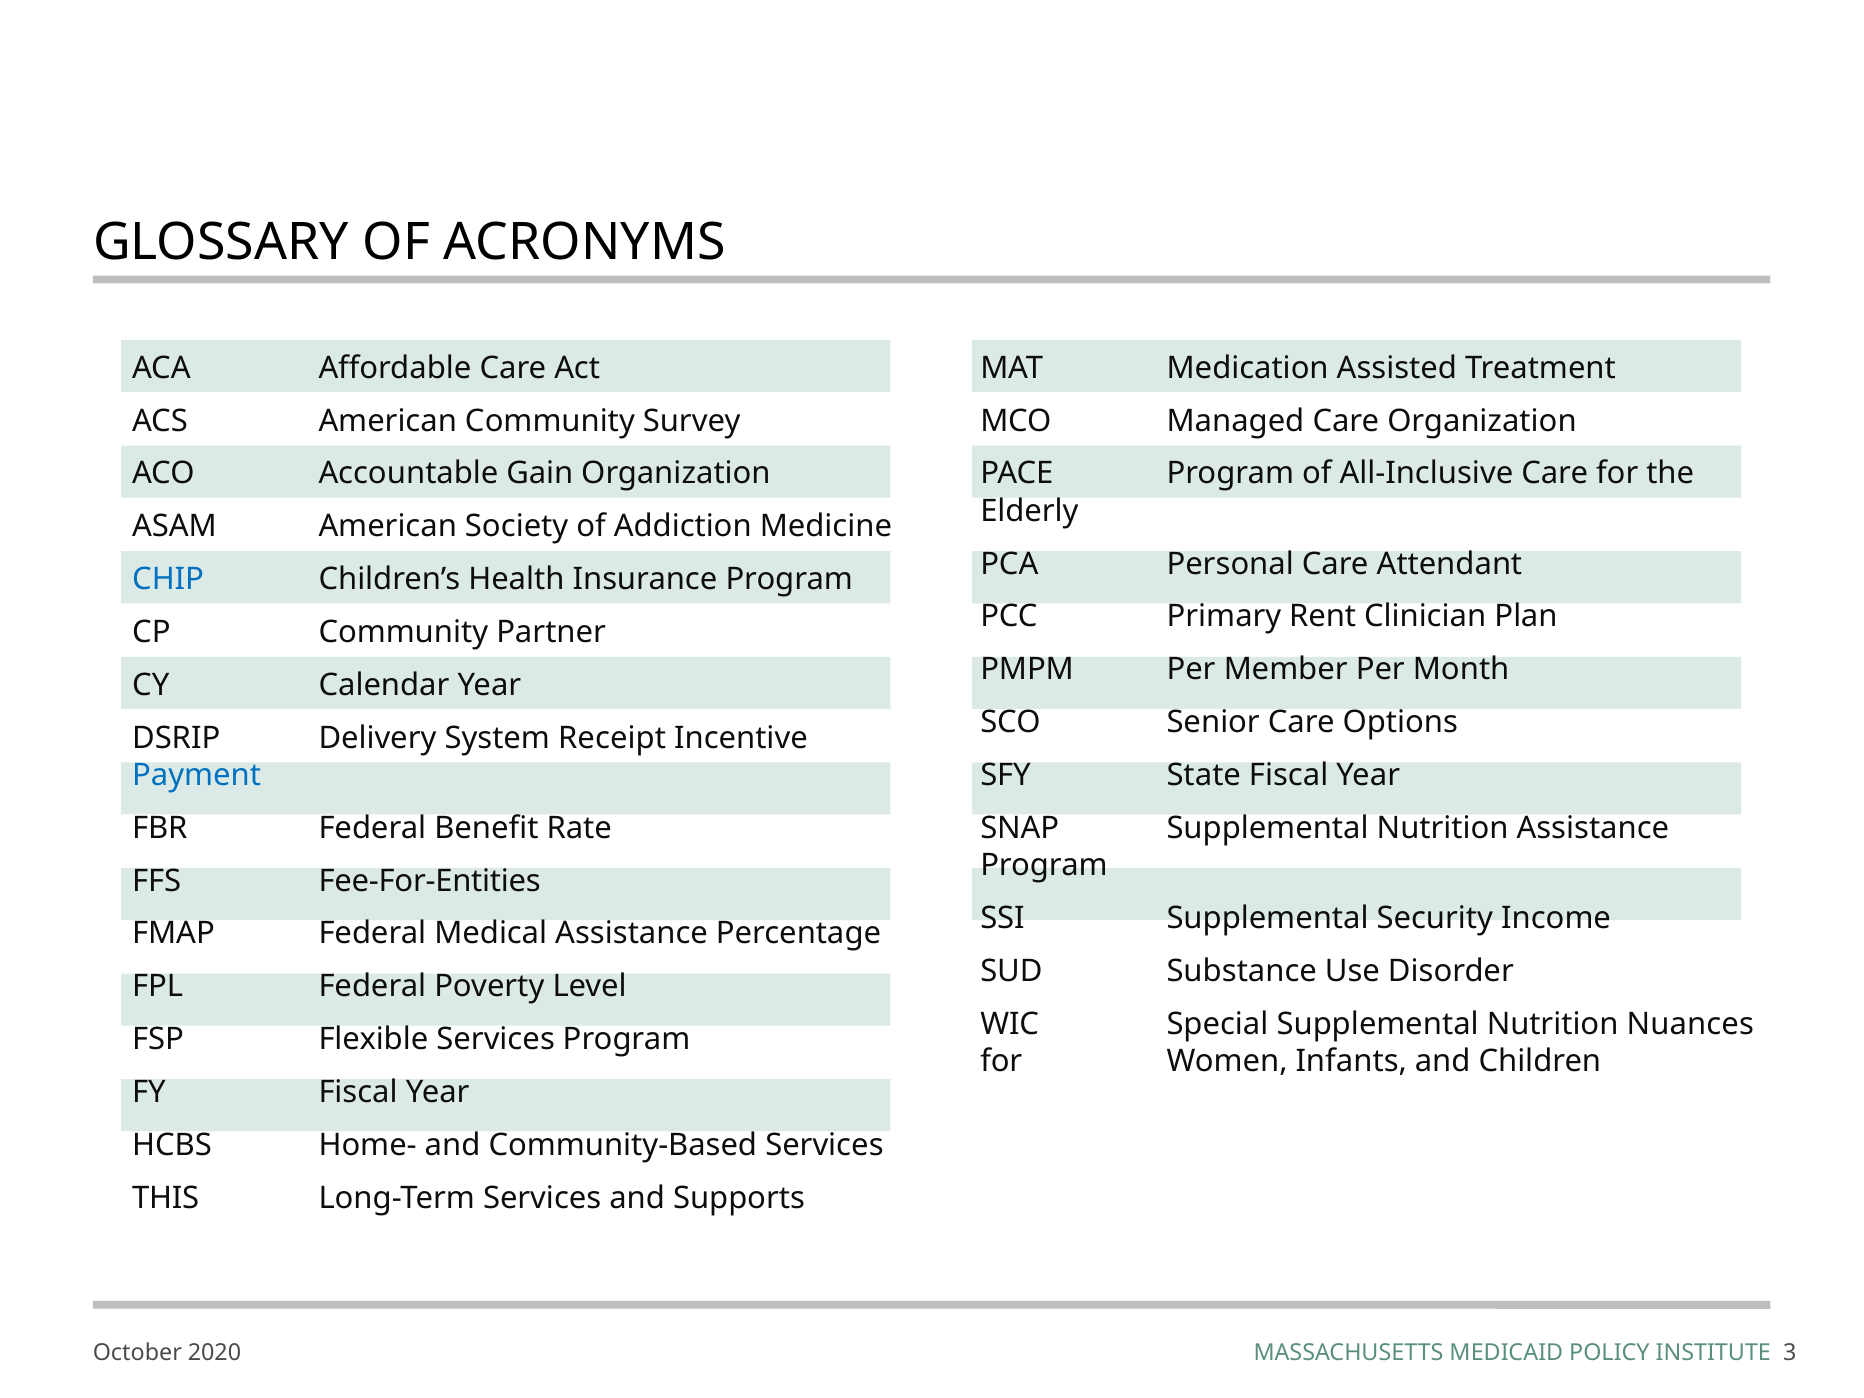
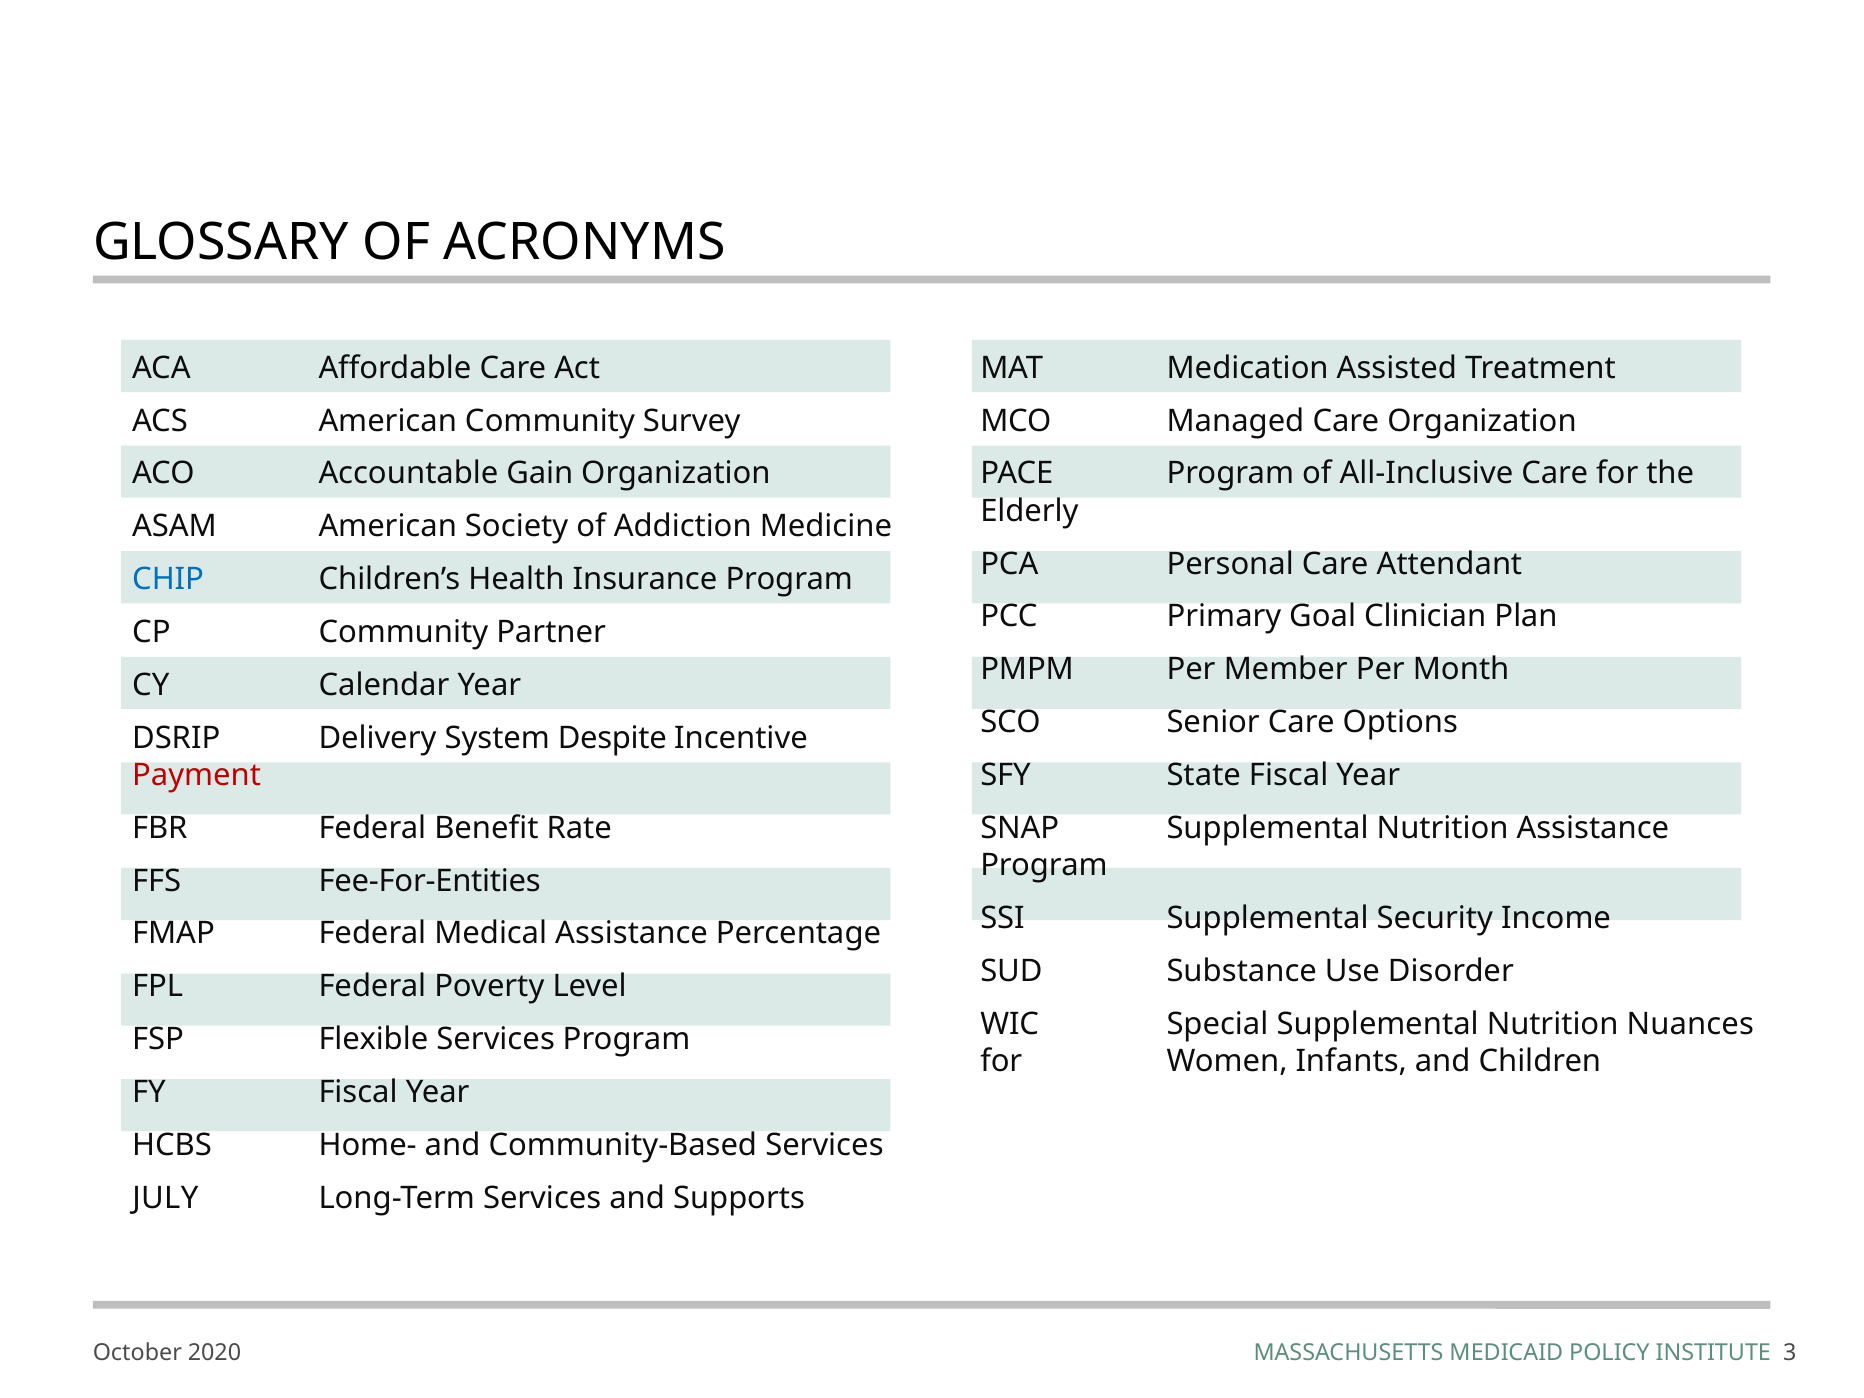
Rent: Rent -> Goal
Receipt: Receipt -> Despite
Payment colour: blue -> red
THIS: THIS -> JULY
